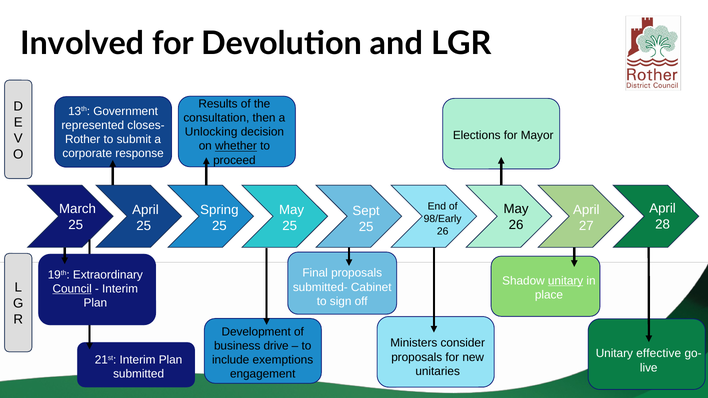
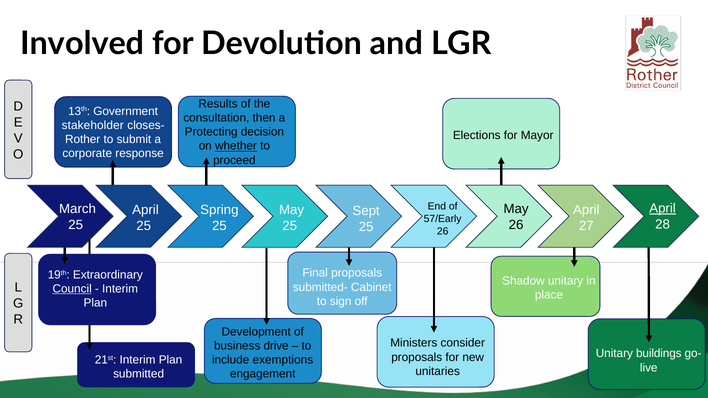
represented: represented -> stakeholder
Unlocking: Unlocking -> Protecting
April at (663, 208) underline: none -> present
98/Early: 98/Early -> 57/Early
unitary at (566, 281) underline: present -> none
effective: effective -> buildings
